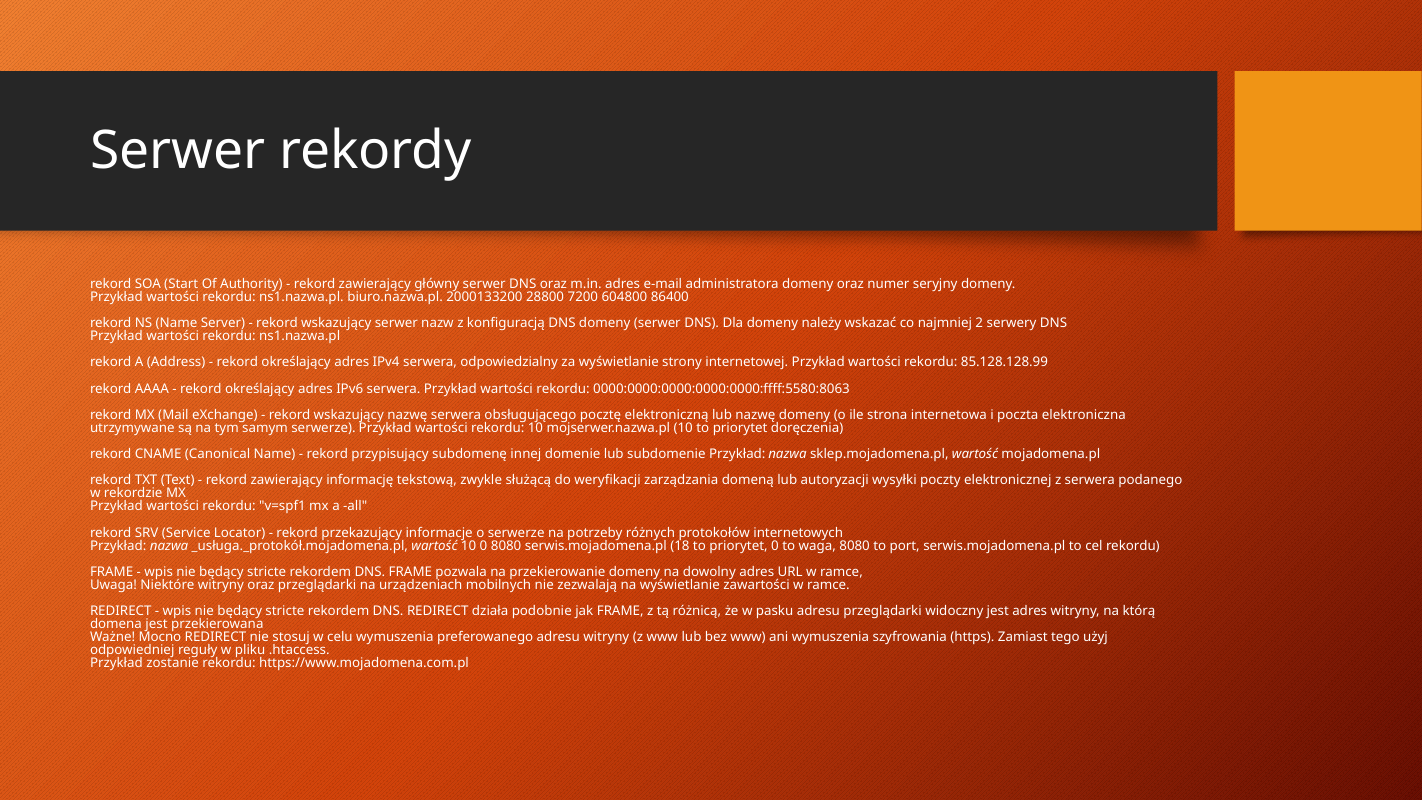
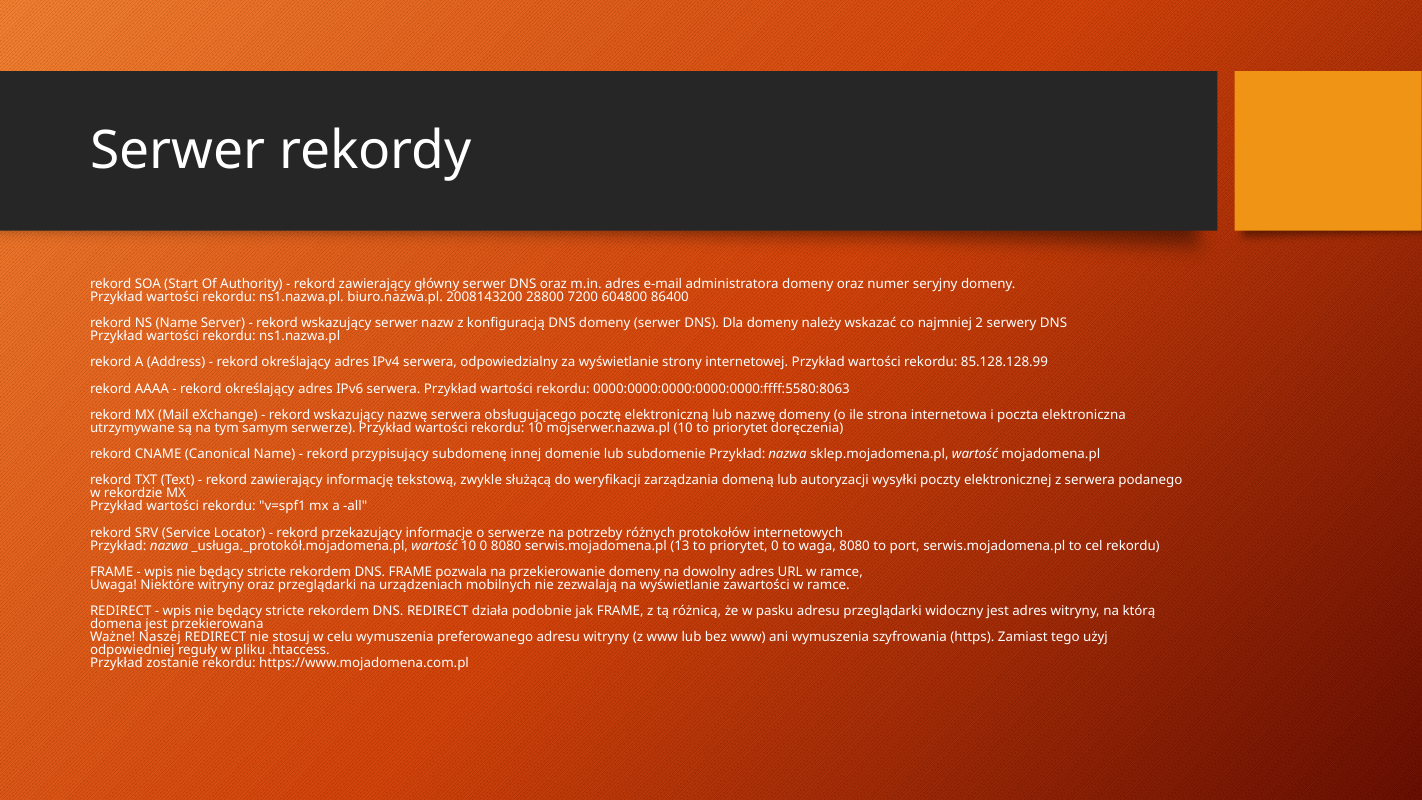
2000133200: 2000133200 -> 2008143200
18: 18 -> 13
Mocno: Mocno -> Naszej
